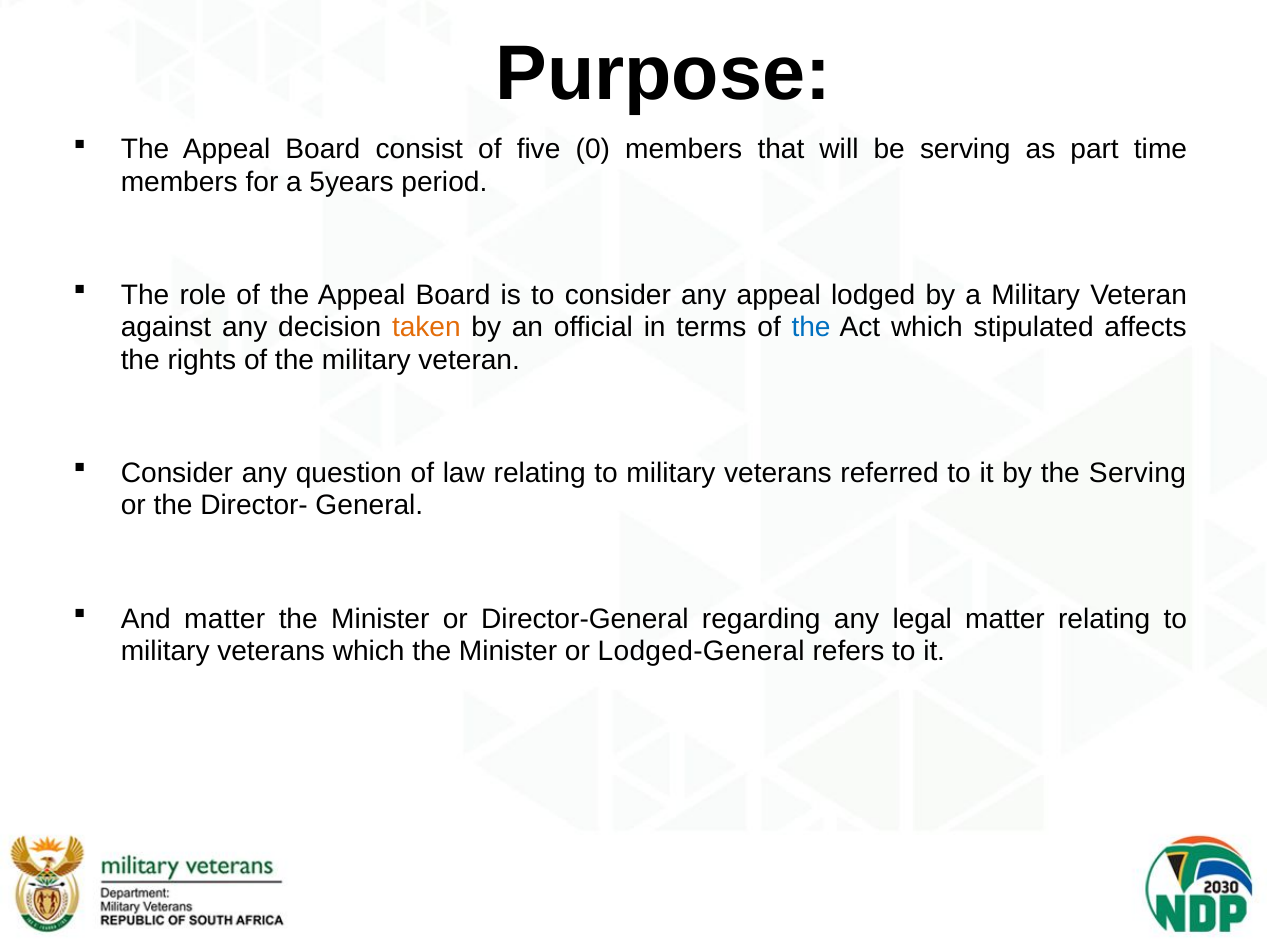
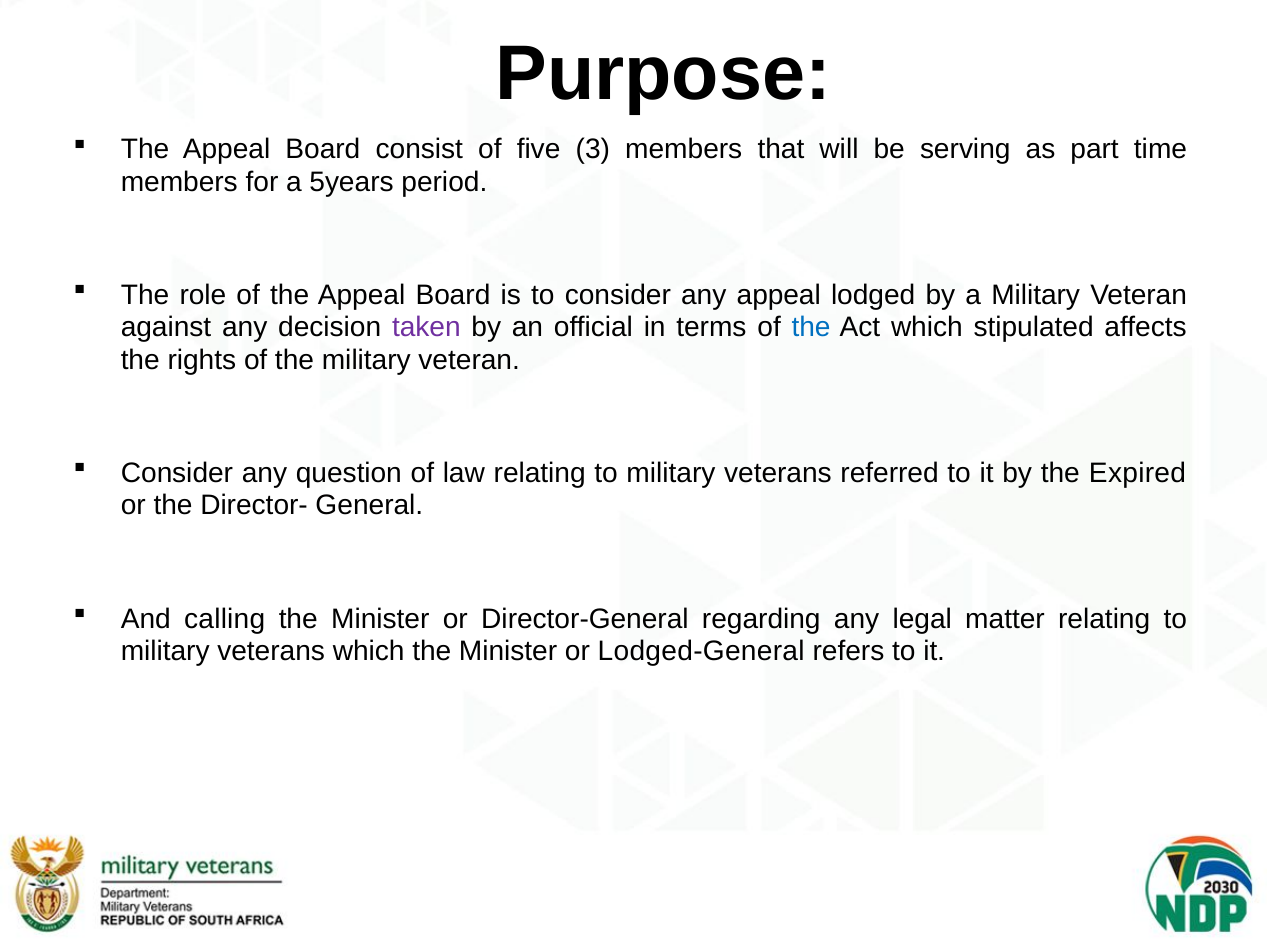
0: 0 -> 3
taken colour: orange -> purple
the Serving: Serving -> Expired
And matter: matter -> calling
